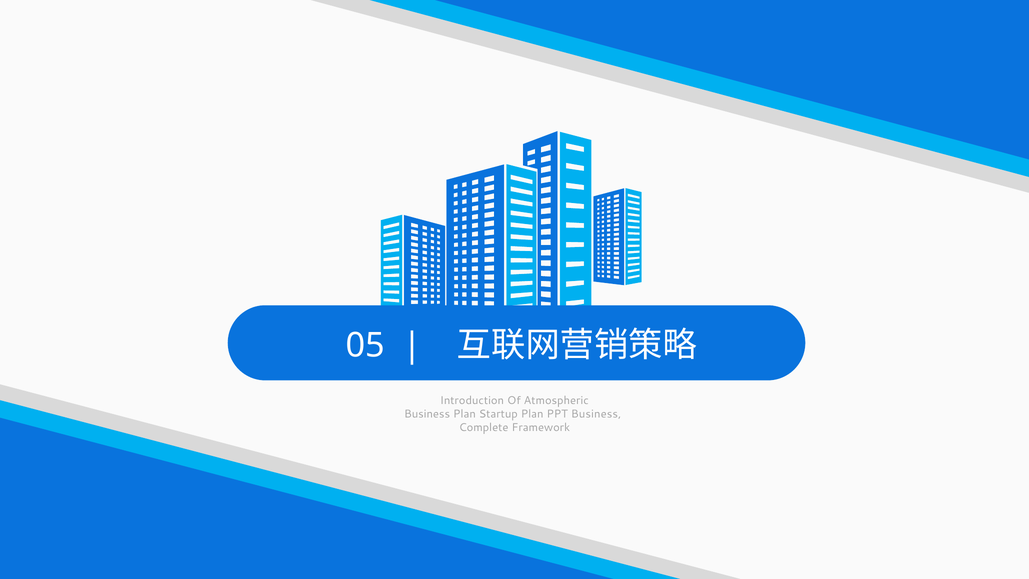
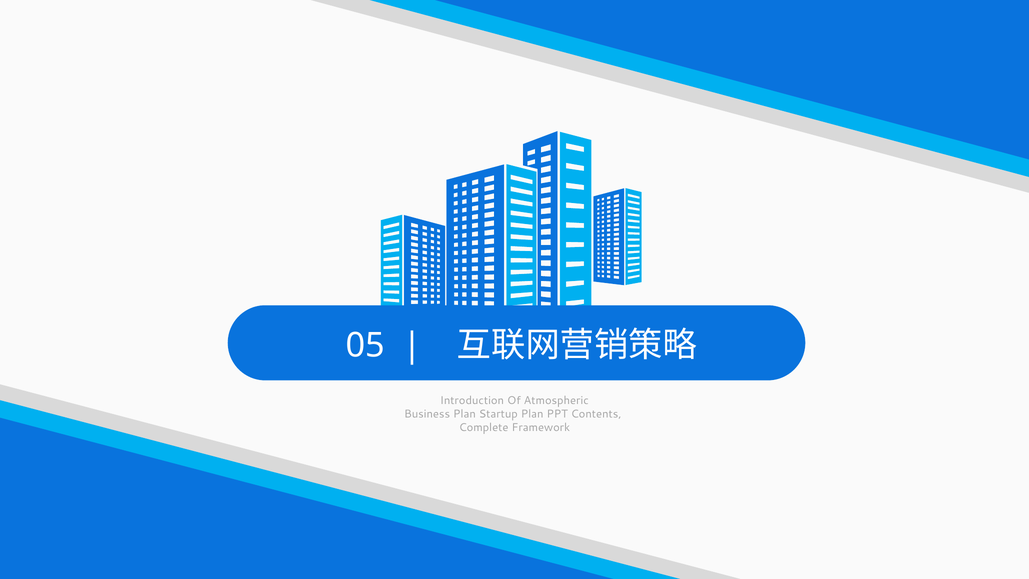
PPT Business: Business -> Contents
